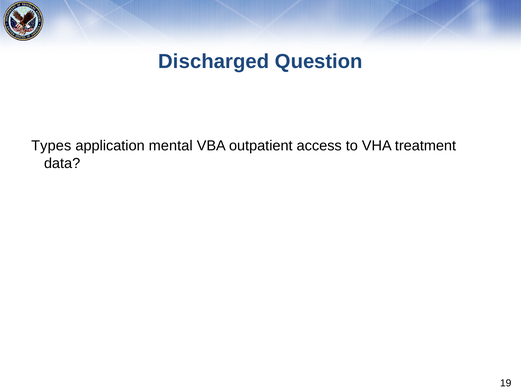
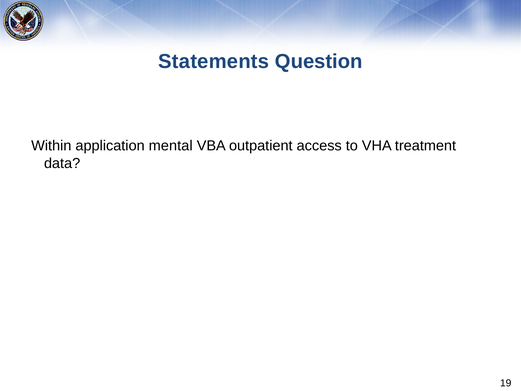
Discharged: Discharged -> Statements
Types: Types -> Within
